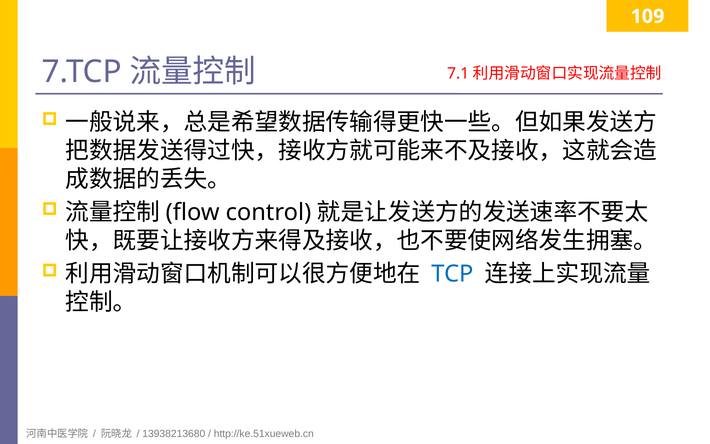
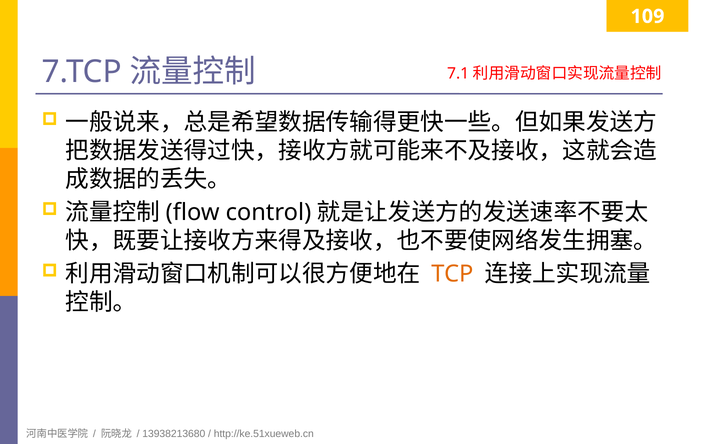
TCP colour: blue -> orange
